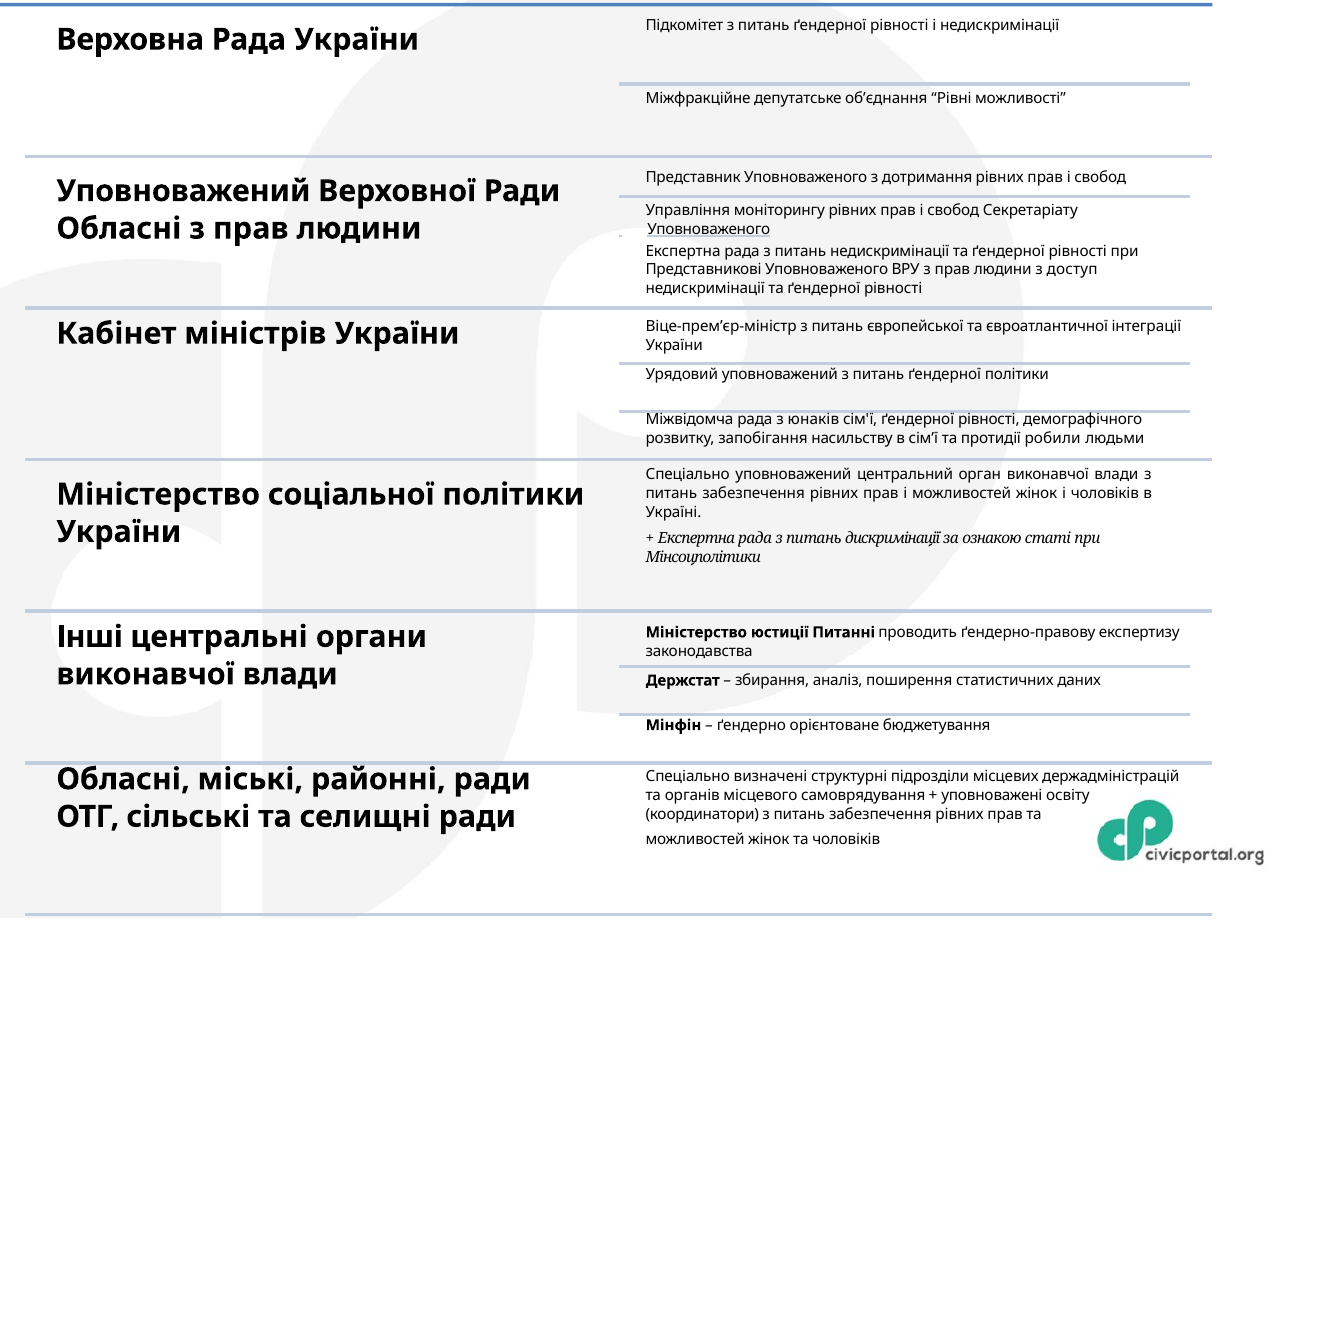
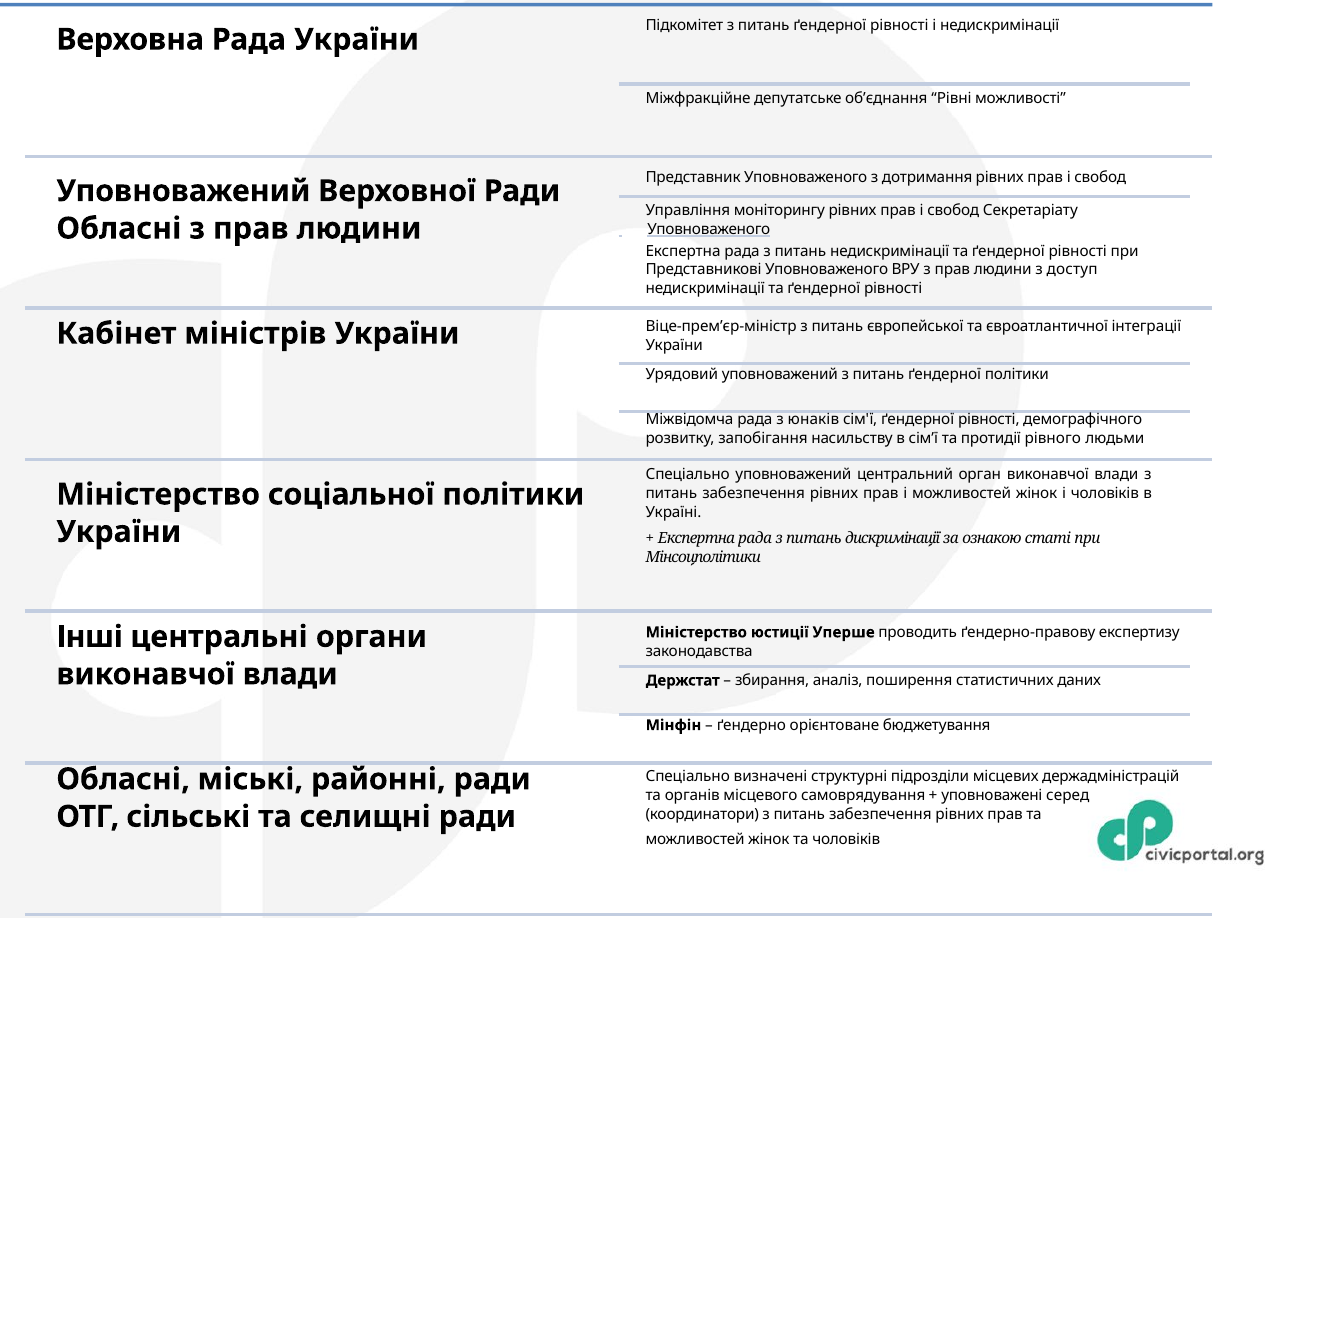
робили: робили -> рівного
Питанні: Питанні -> Уперше
освіту: освіту -> серед
